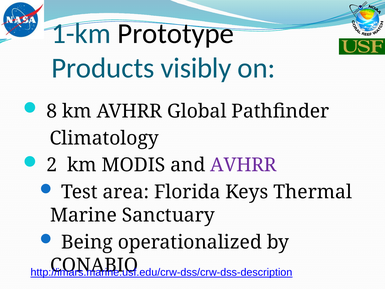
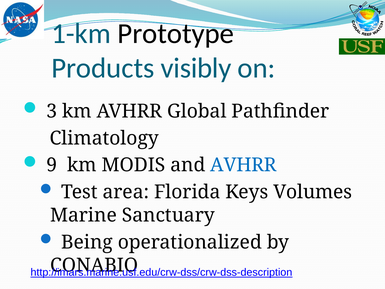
8: 8 -> 3
2: 2 -> 9
AVHRR at (243, 165) colour: purple -> blue
Thermal: Thermal -> Volumes
